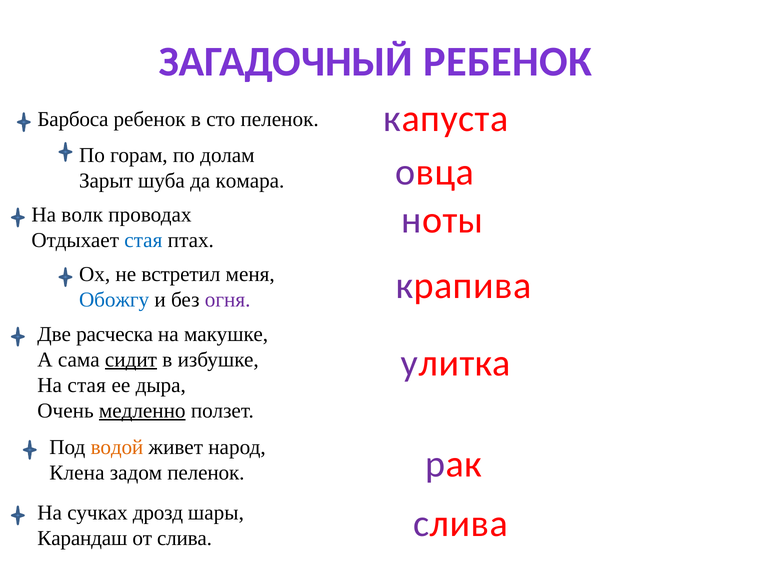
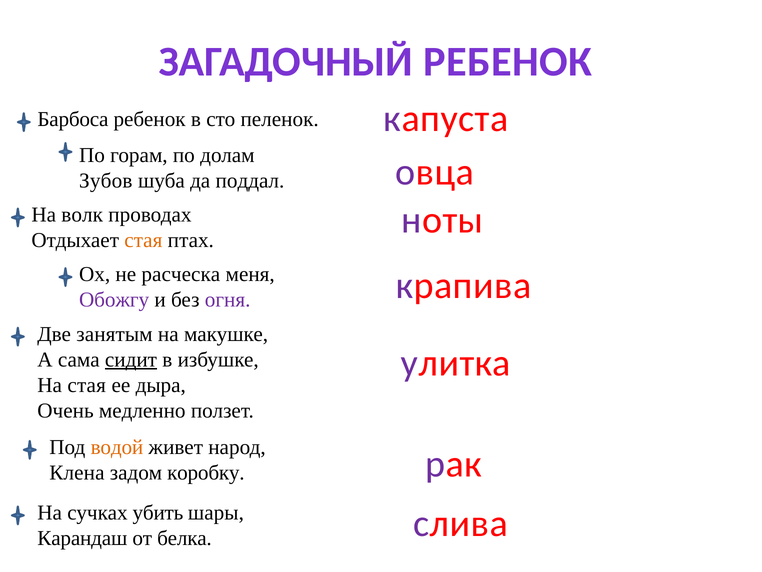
Зарыт: Зарыт -> Зубов
комара: комара -> поддал
стая at (143, 240) colour: blue -> orange
встретил: встретил -> расческа
Обожгу colour: blue -> purple
расческа: расческа -> занятым
медленно underline: present -> none
задом пеленок: пеленок -> коробку
дрозд: дрозд -> убить
от слива: слива -> белка
